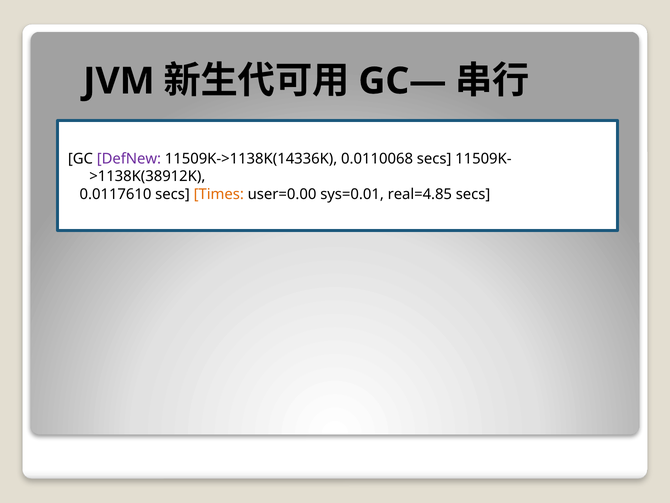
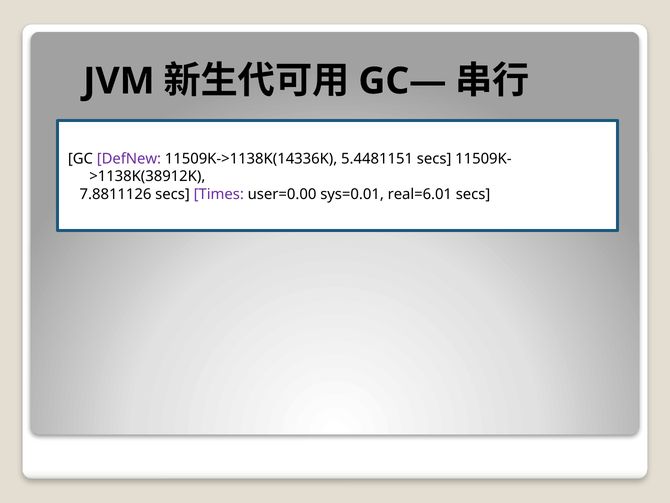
0.0110068: 0.0110068 -> 5.4481151
0.0117610: 0.0117610 -> 7.8811126
Times colour: orange -> purple
real=4.85: real=4.85 -> real=6.01
